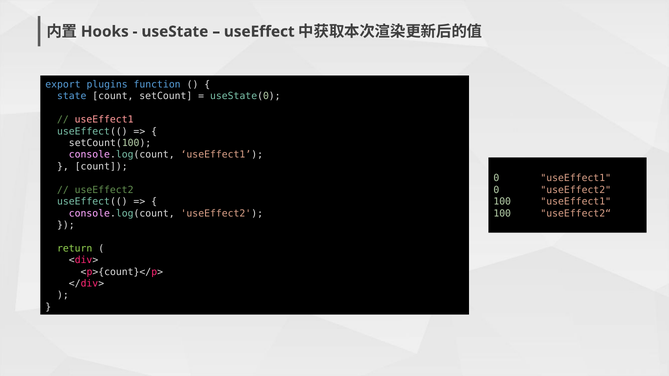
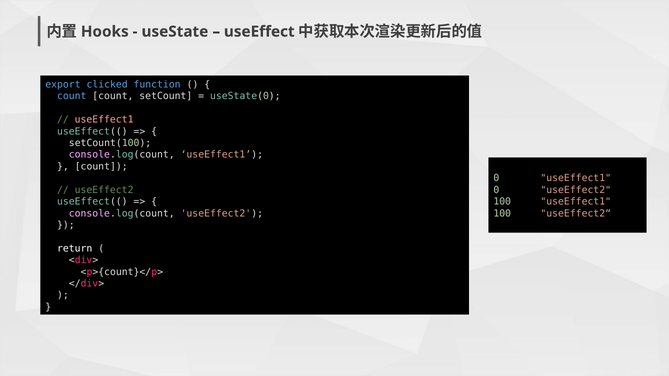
plugins: plugins -> clicked
state at (72, 96): state -> count
return colour: light green -> white
